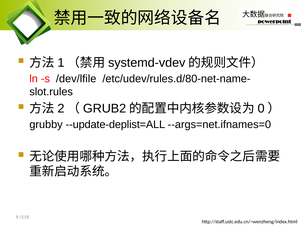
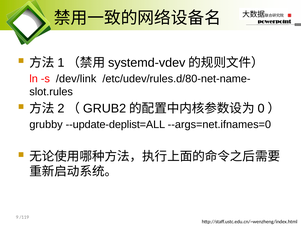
/dev/lfile: /dev/lfile -> /dev/link
